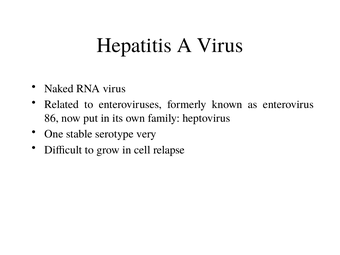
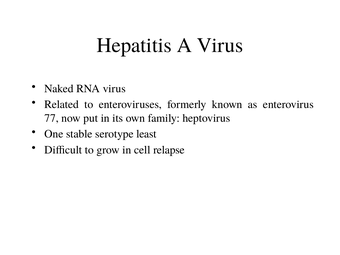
86: 86 -> 77
very: very -> least
